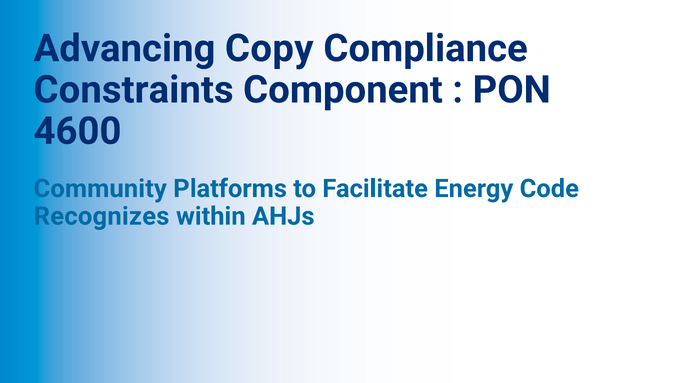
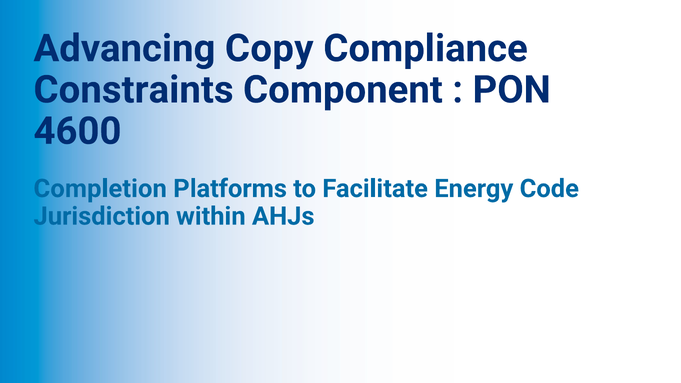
Community: Community -> Completion
Recognizes: Recognizes -> Jurisdiction
